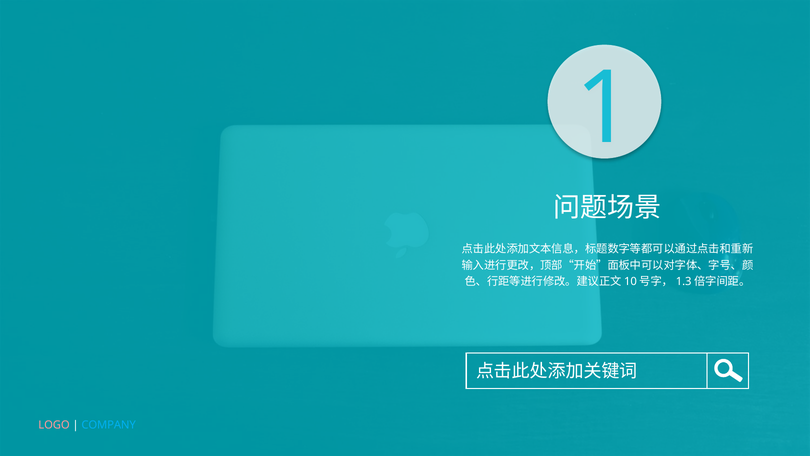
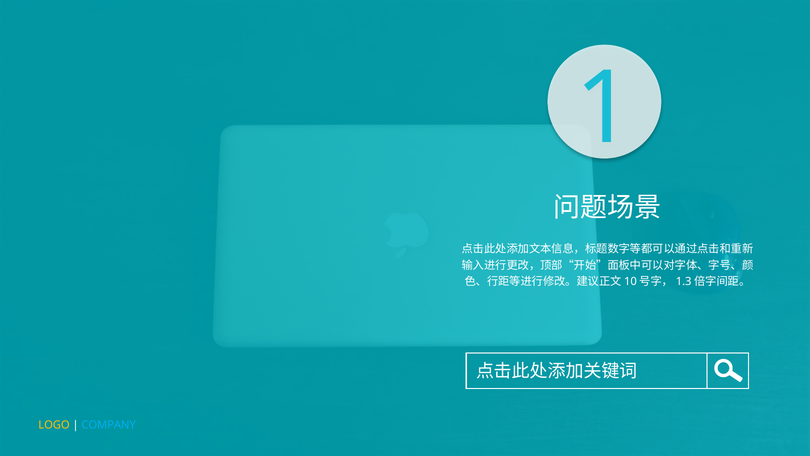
LOGO colour: pink -> yellow
